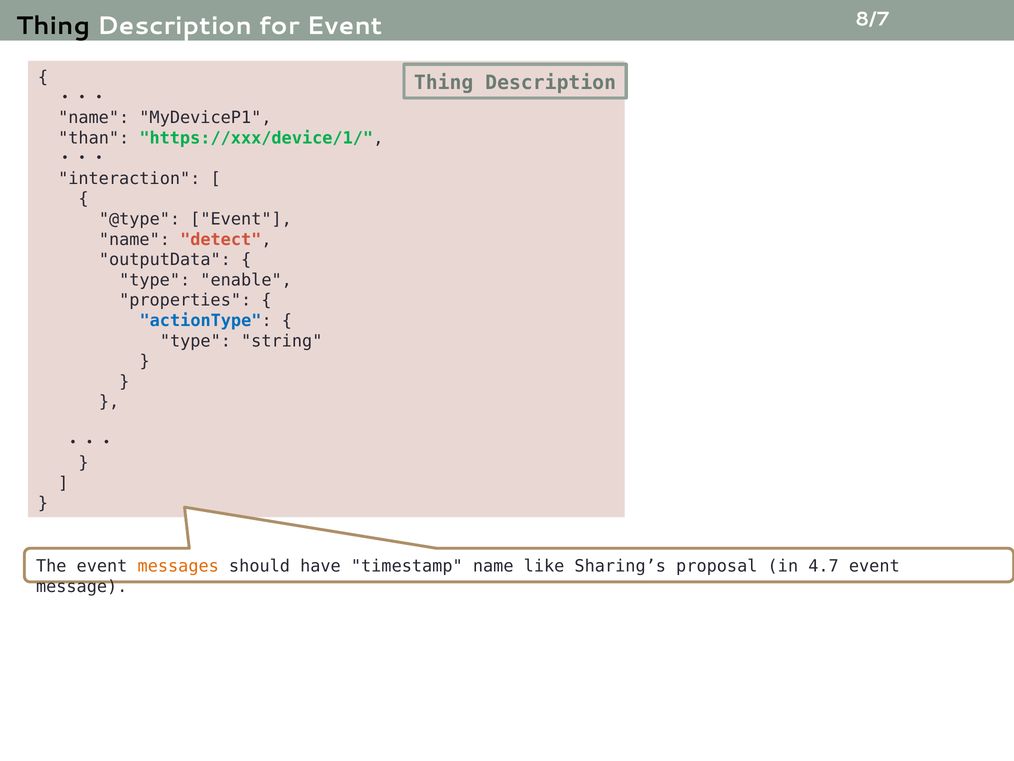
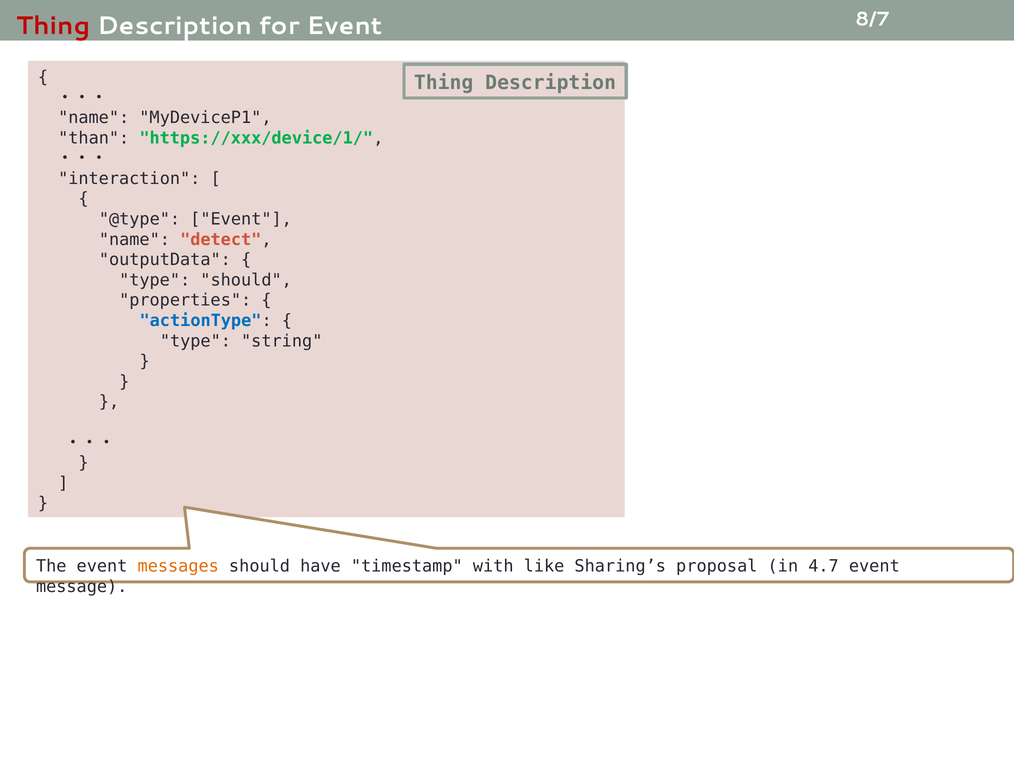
Thing at (53, 26) colour: black -> red
type enable: enable -> should
timestamp name: name -> with
